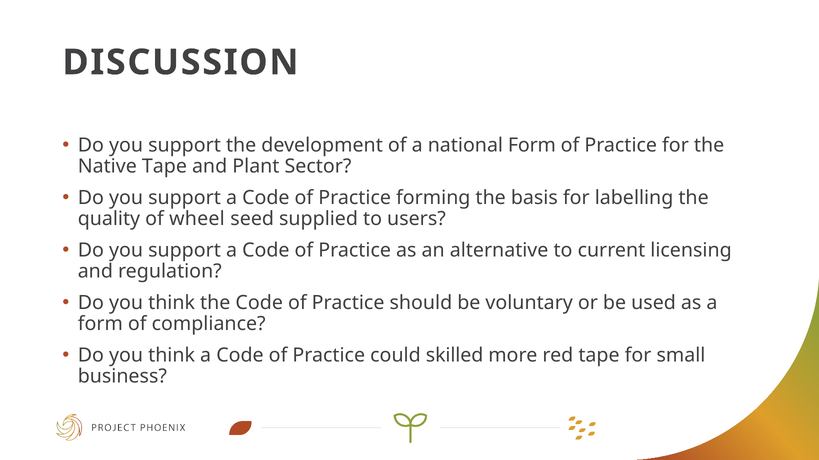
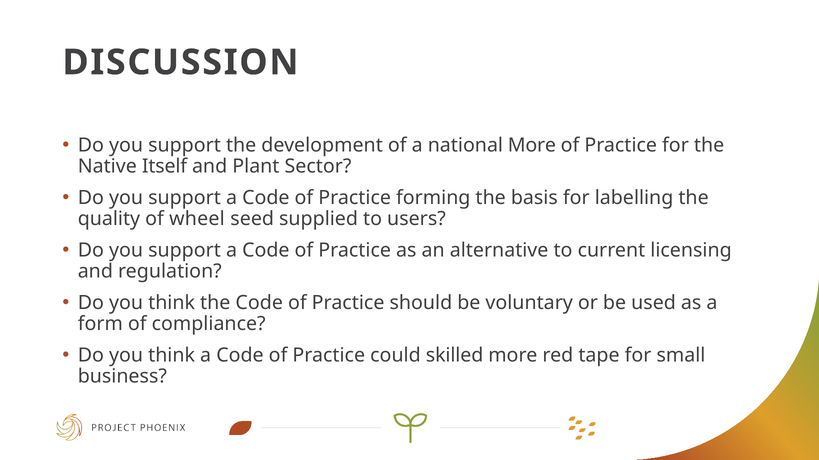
national Form: Form -> More
Native Tape: Tape -> Itself
